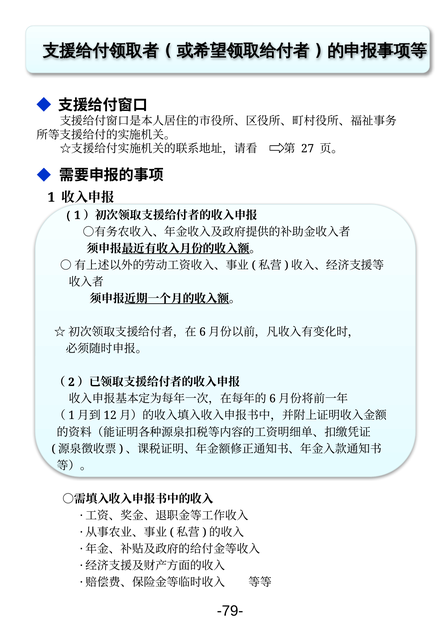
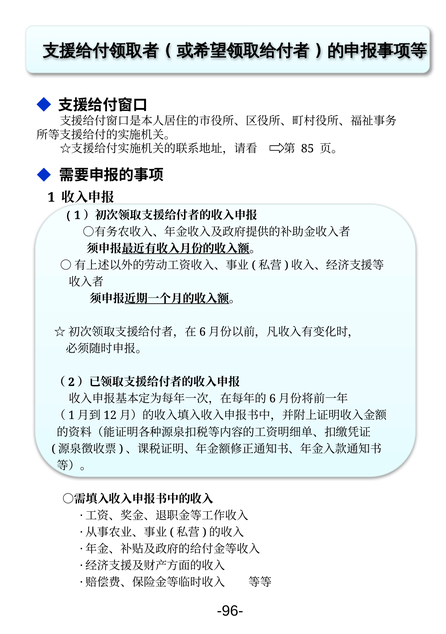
27: 27 -> 85
-79-: -79- -> -96-
